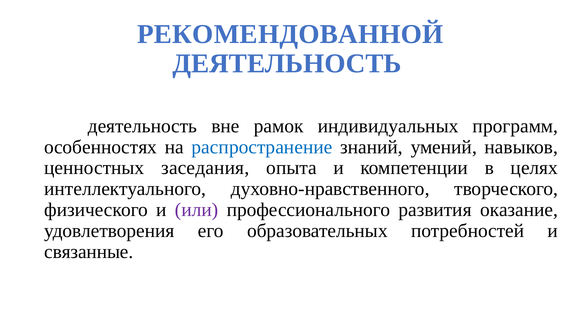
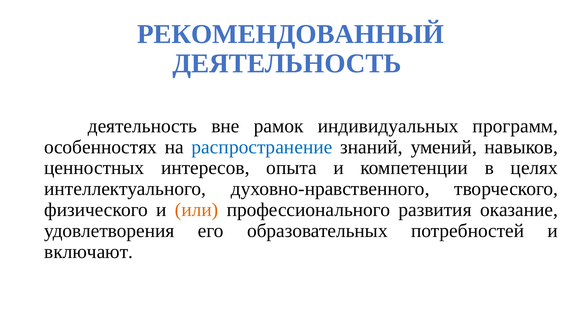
РЕКОМЕНДОВАННОЙ: РЕКОМЕНДОВАННОЙ -> РЕКОМЕНДОВАННЫЙ
заседания: заседания -> интересов
или colour: purple -> orange
связанные: связанные -> включают
